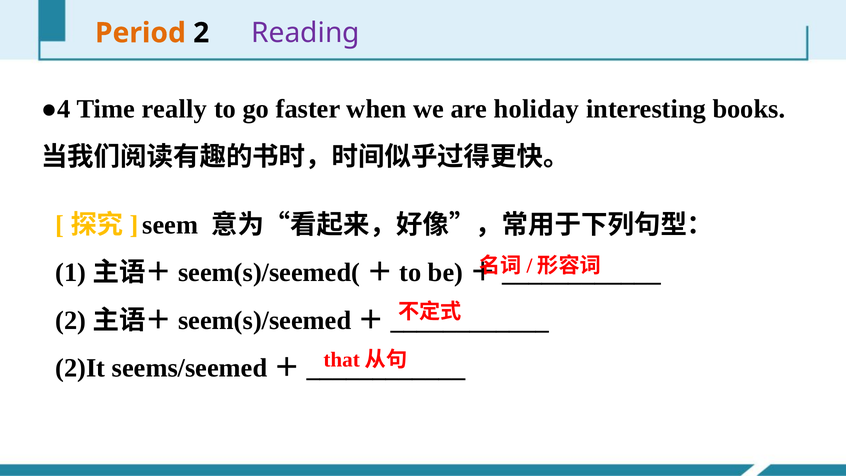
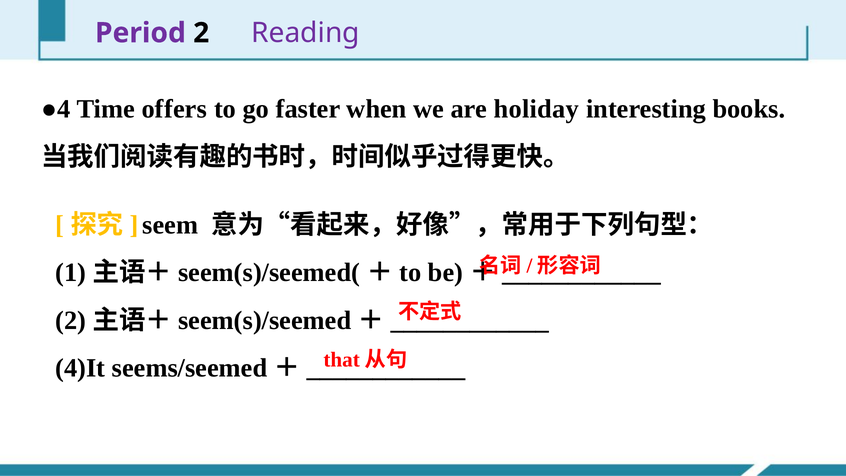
Period colour: orange -> purple
really: really -> offers
2)It: 2)It -> 4)It
